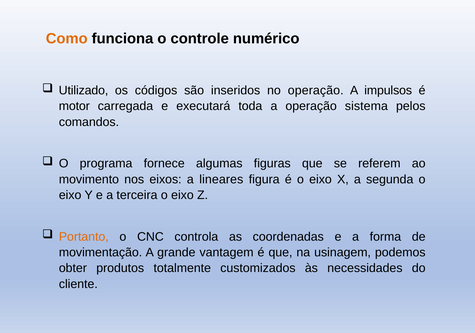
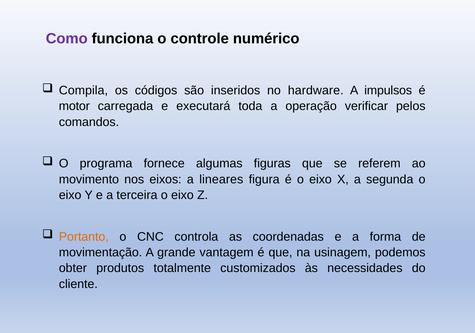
Como colour: orange -> purple
Utilizado: Utilizado -> Compila
no operação: operação -> hardware
sistema: sistema -> verificar
